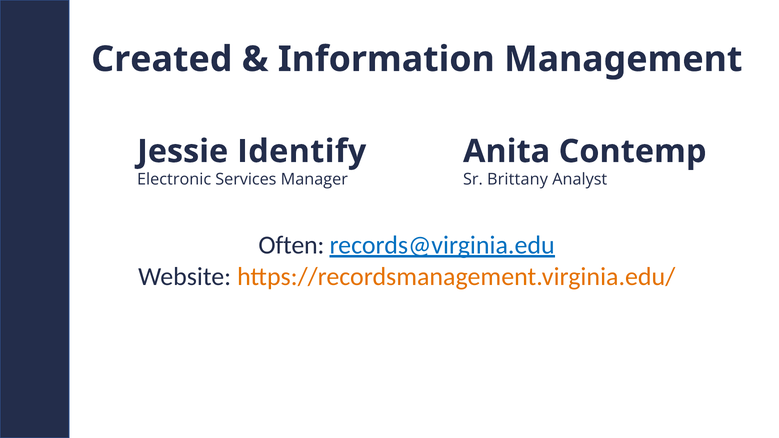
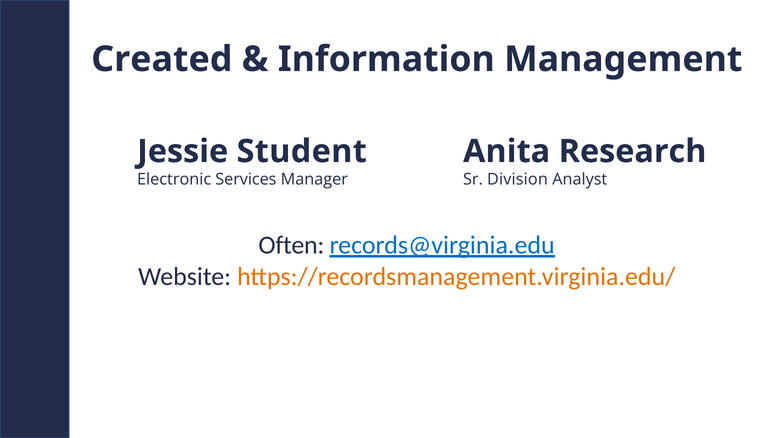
Identify: Identify -> Student
Contemp: Contemp -> Research
Brittany: Brittany -> Division
